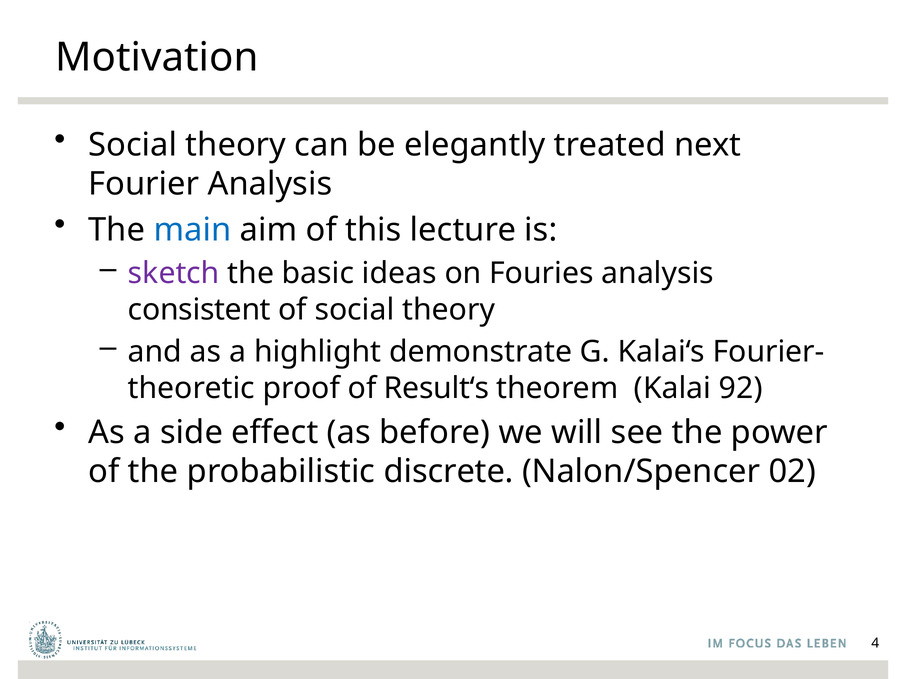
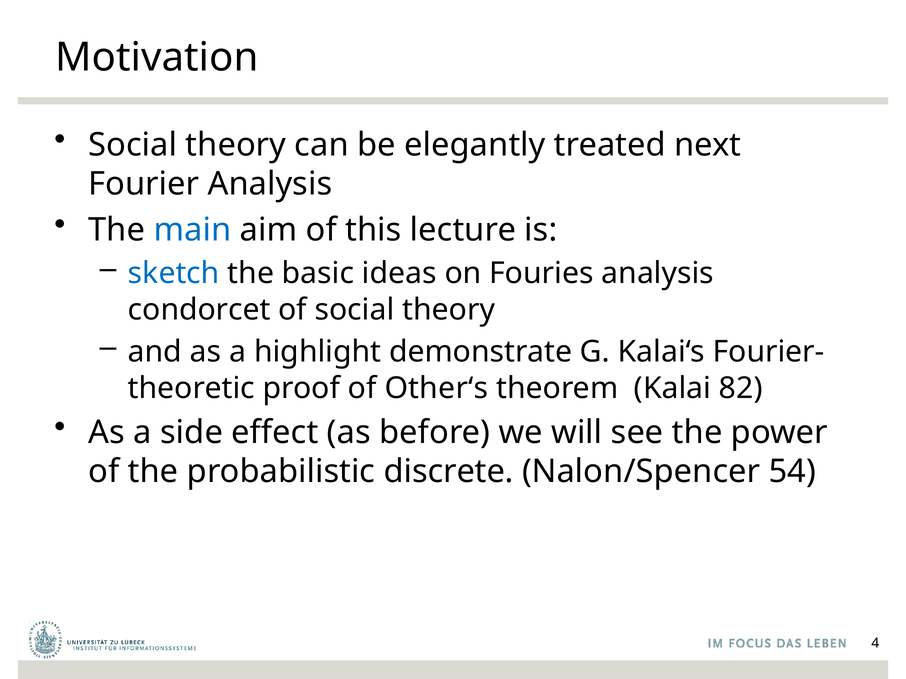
sketch colour: purple -> blue
consistent: consistent -> condorcet
Result‘s: Result‘s -> Other‘s
92: 92 -> 82
02: 02 -> 54
